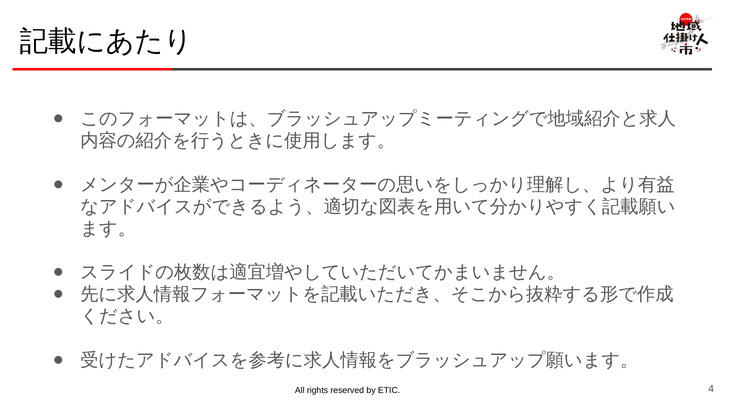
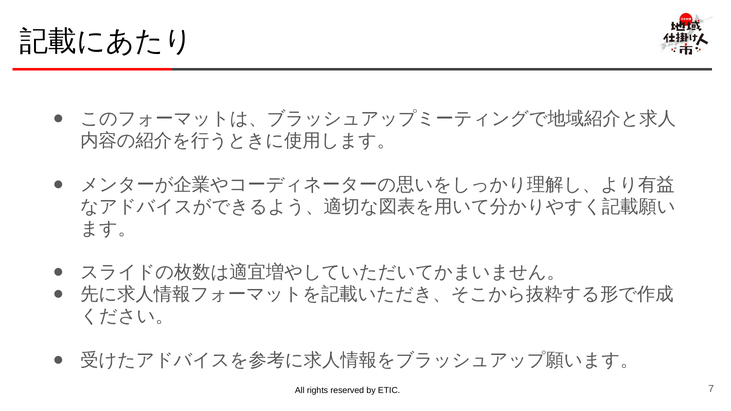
4: 4 -> 7
